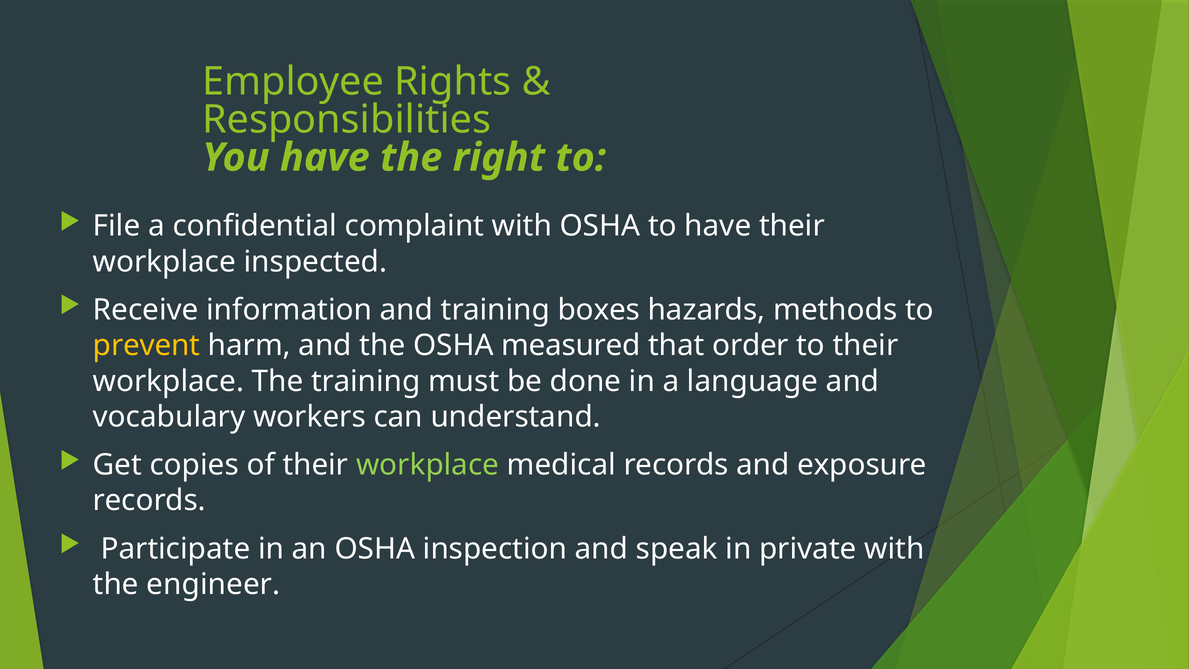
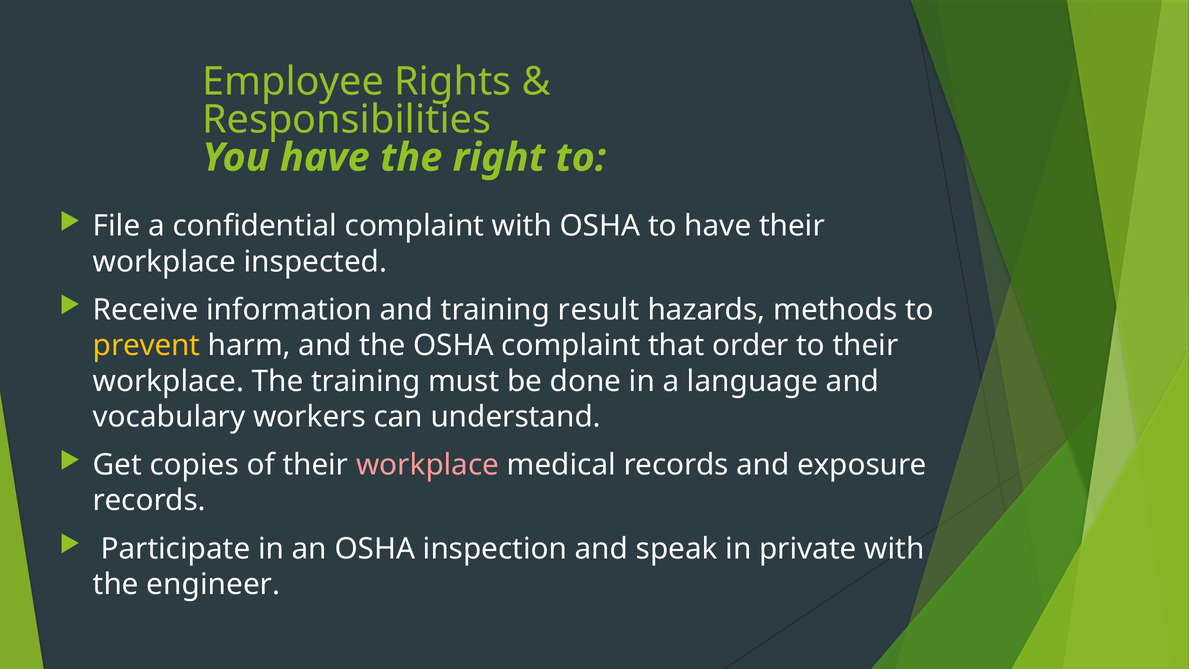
boxes: boxes -> result
OSHA measured: measured -> complaint
workplace at (428, 465) colour: light green -> pink
